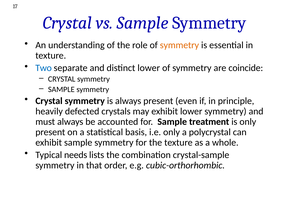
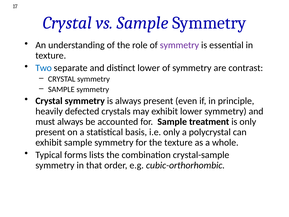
symmetry at (179, 45) colour: orange -> purple
coincide: coincide -> contrast
needs: needs -> forms
